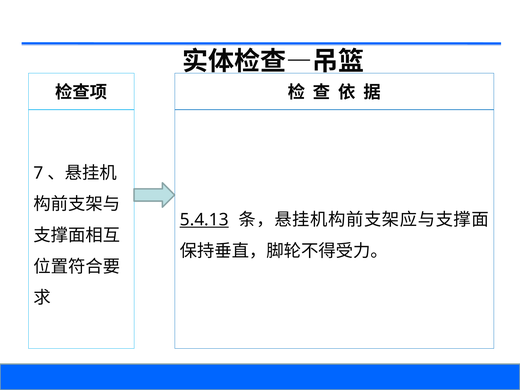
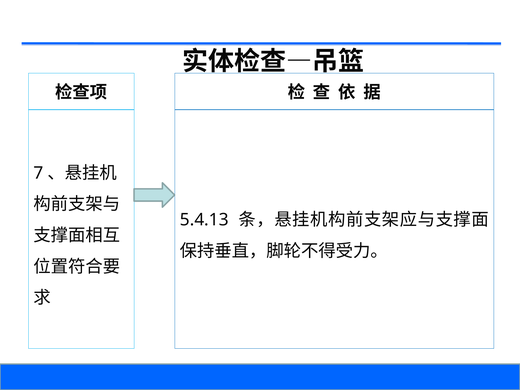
5.4.13 underline: present -> none
